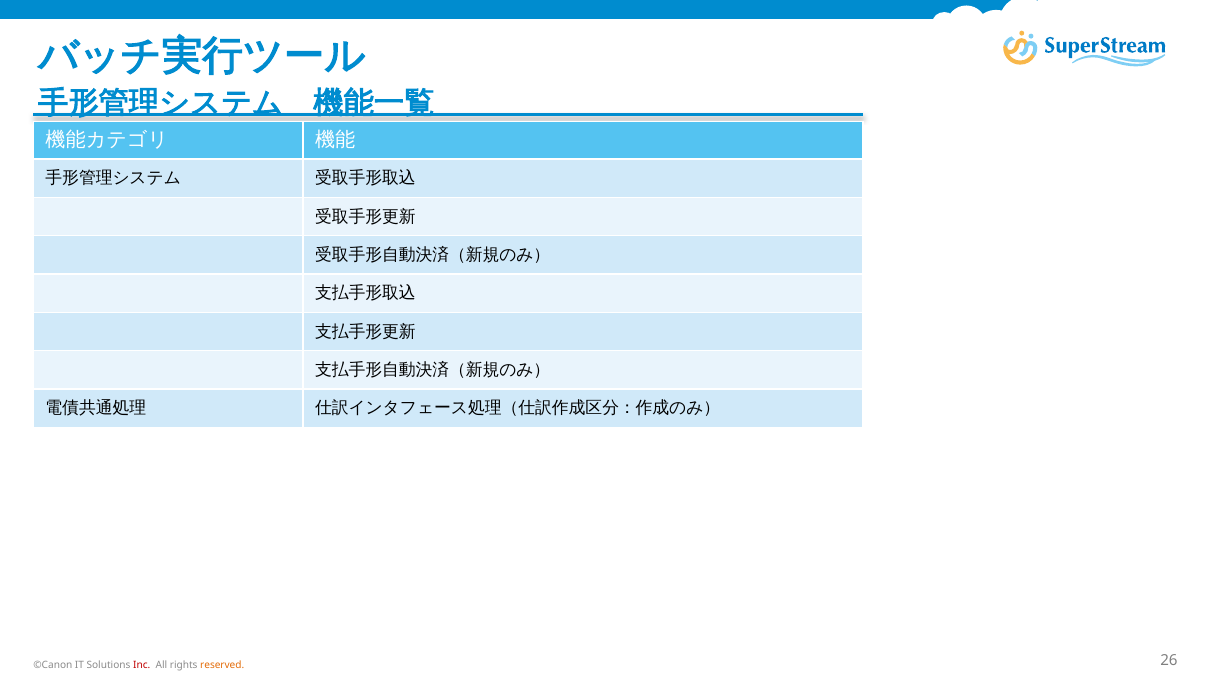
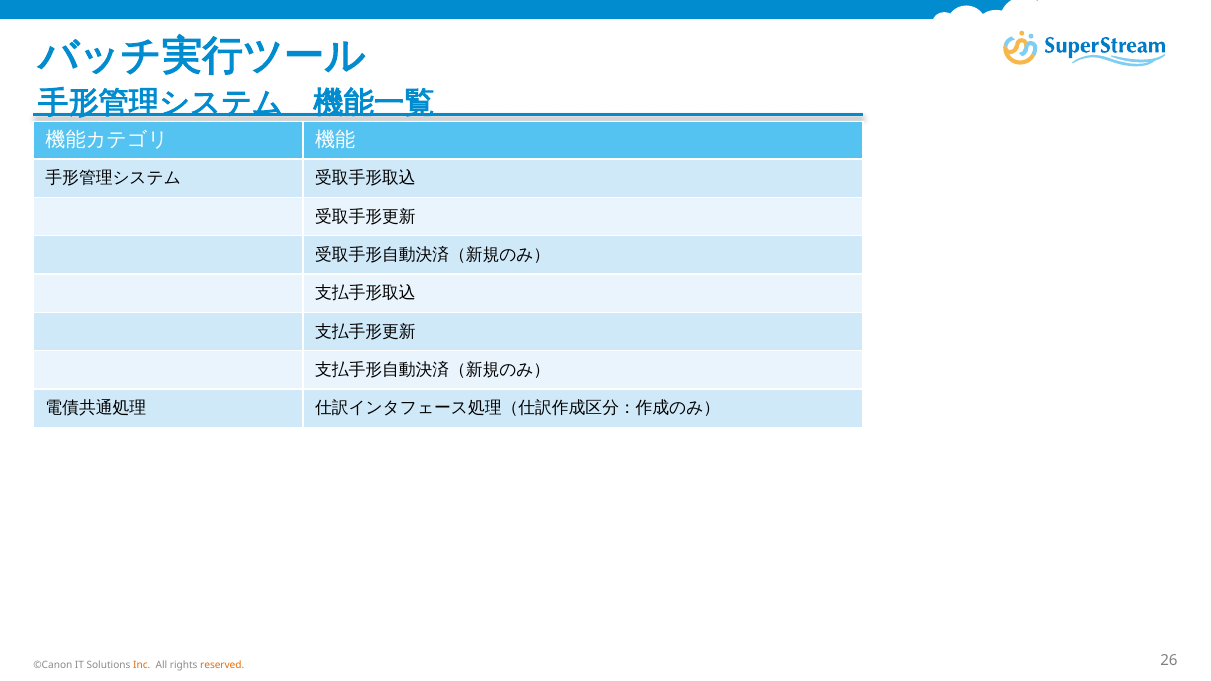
Inc colour: red -> orange
